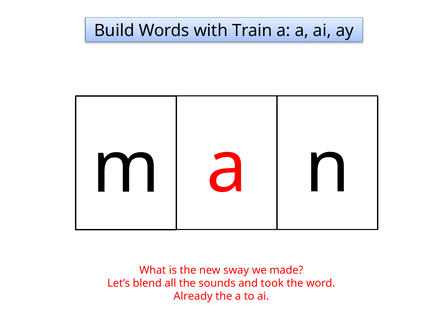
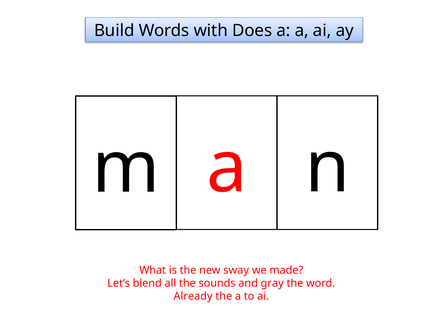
Train: Train -> Does
took: took -> gray
